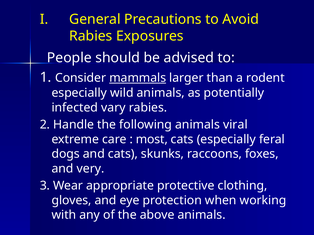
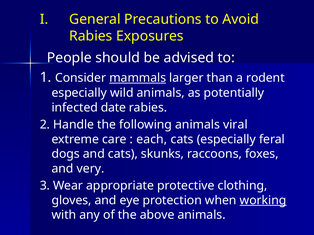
vary: vary -> date
most: most -> each
working underline: none -> present
